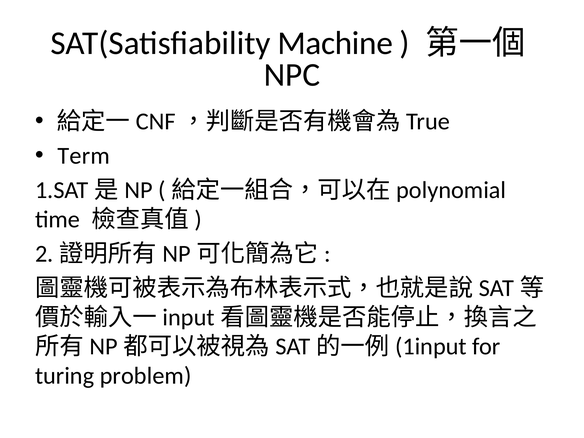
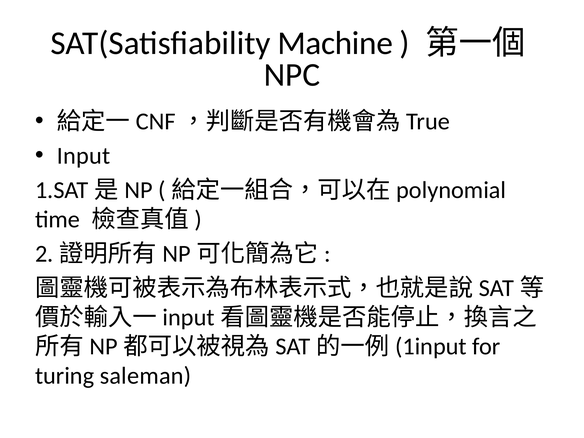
Term: Term -> Input
problem: problem -> saleman
